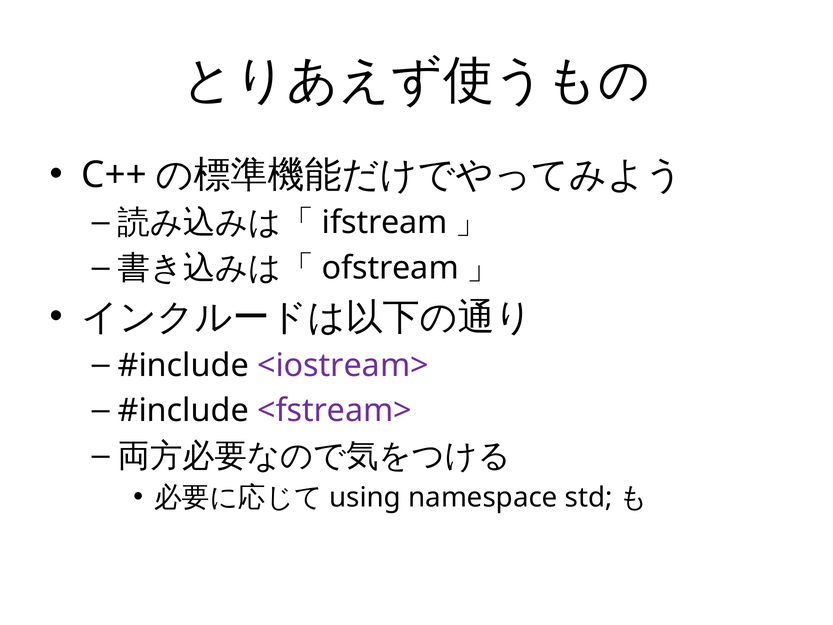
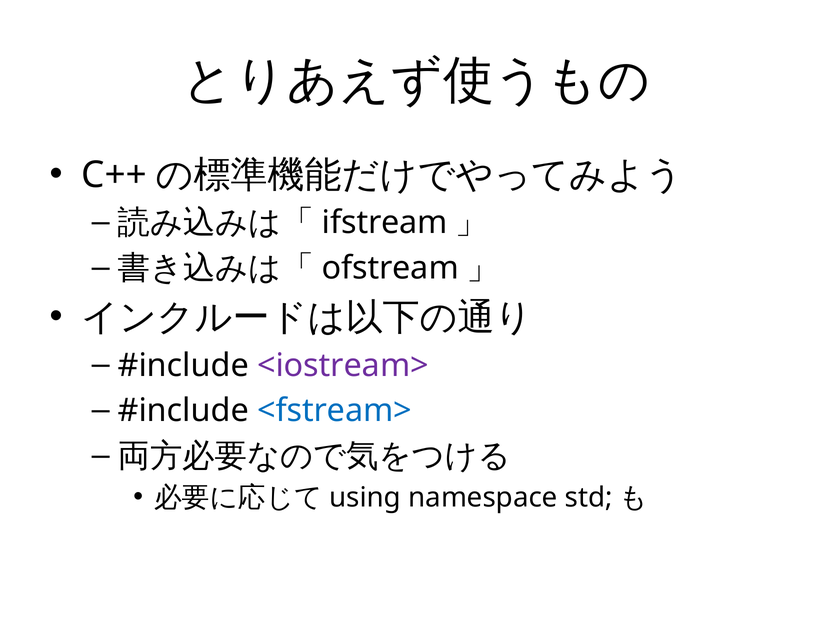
<fstream> colour: purple -> blue
